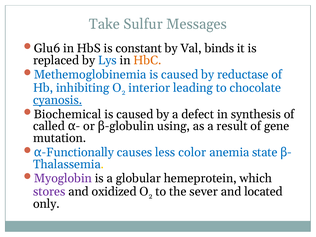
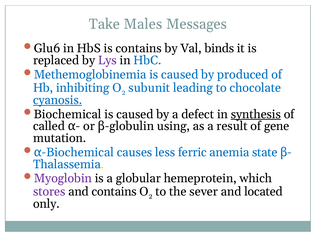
Sulfur: Sulfur -> Males
is constant: constant -> contains
Lys colour: blue -> purple
HbC colour: orange -> blue
reductase: reductase -> produced
interior: interior -> subunit
synthesis underline: none -> present
Functionally at (78, 152): Functionally -> Biochemical
color: color -> ferric
and oxidized: oxidized -> contains
